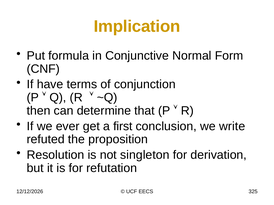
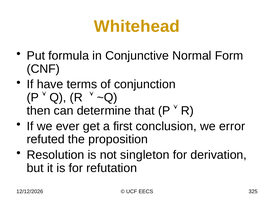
Implication: Implication -> Whitehead
write: write -> error
